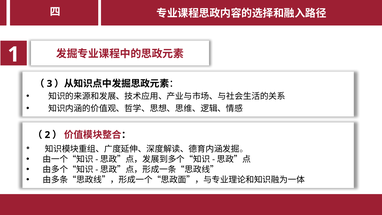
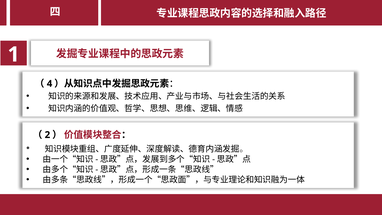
3: 3 -> 4
